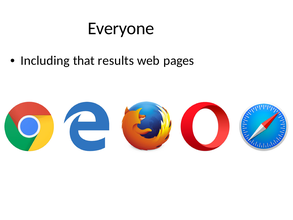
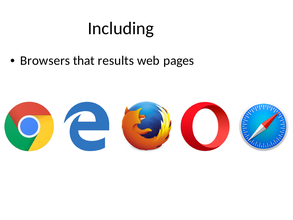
Everyone: Everyone -> Including
Including: Including -> Browsers
